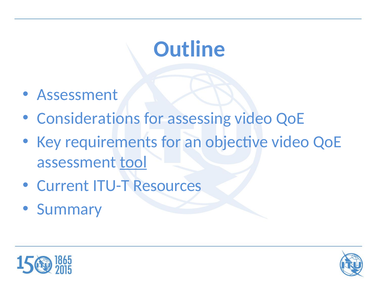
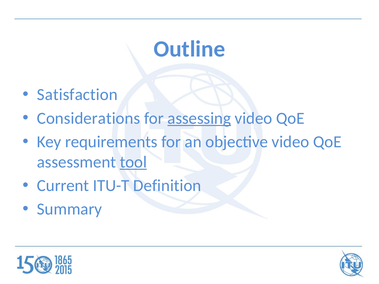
Assessment at (77, 95): Assessment -> Satisfaction
assessing underline: none -> present
Resources: Resources -> Definition
